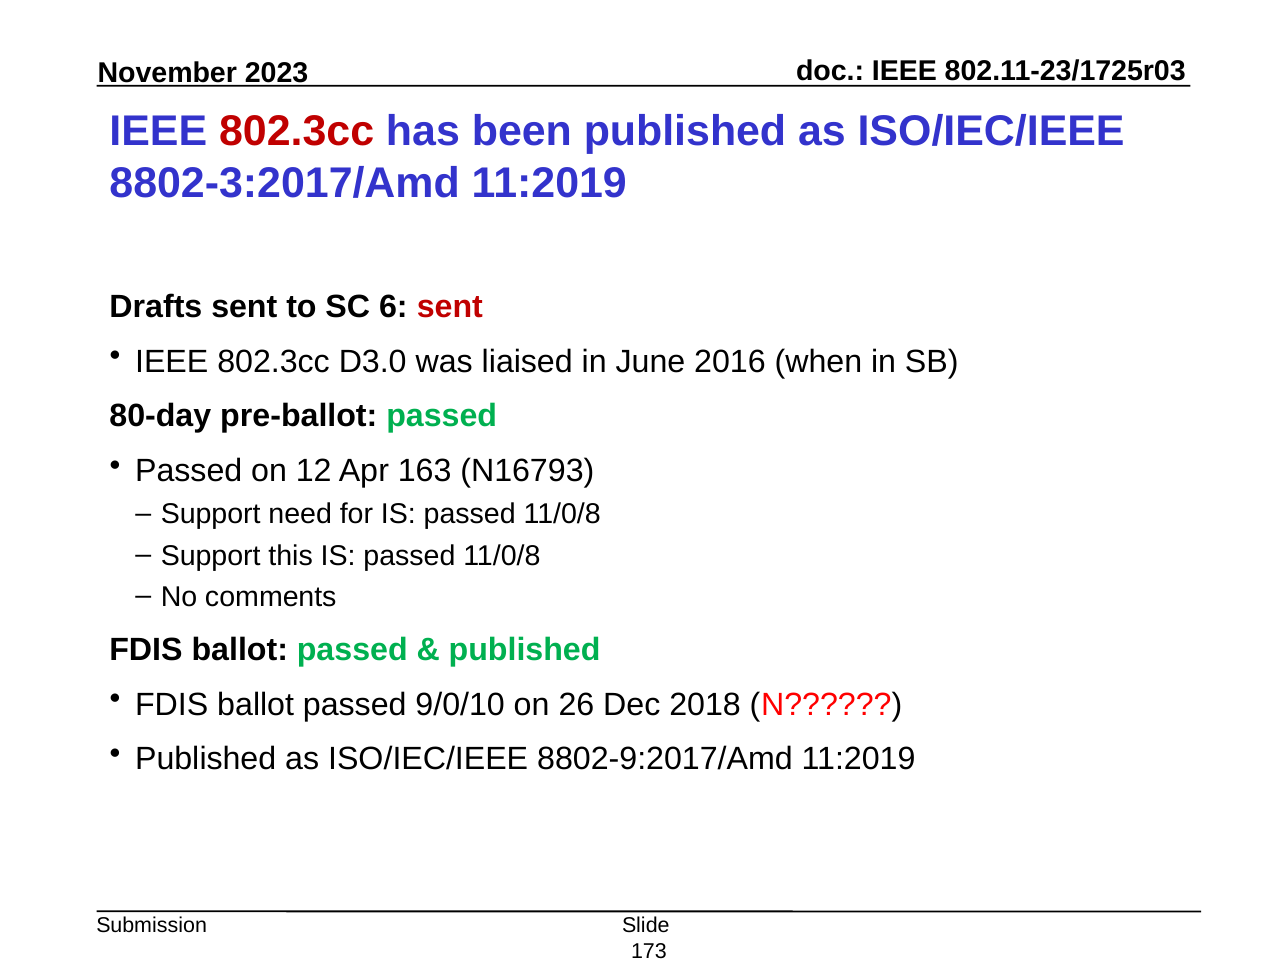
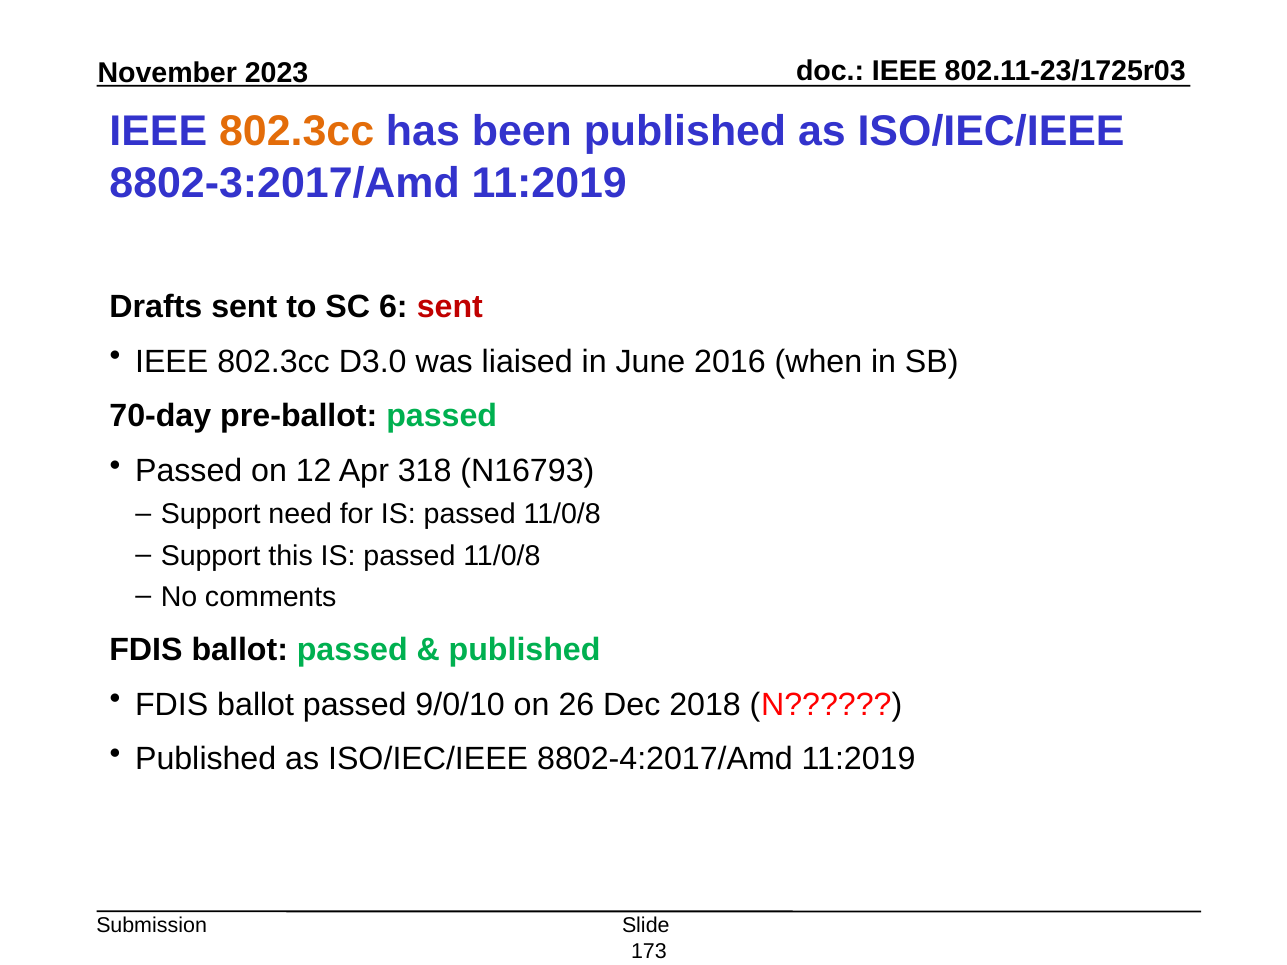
802.3cc at (297, 132) colour: red -> orange
80-day: 80-day -> 70-day
163: 163 -> 318
8802-9:2017/Amd: 8802-9:2017/Amd -> 8802-4:2017/Amd
